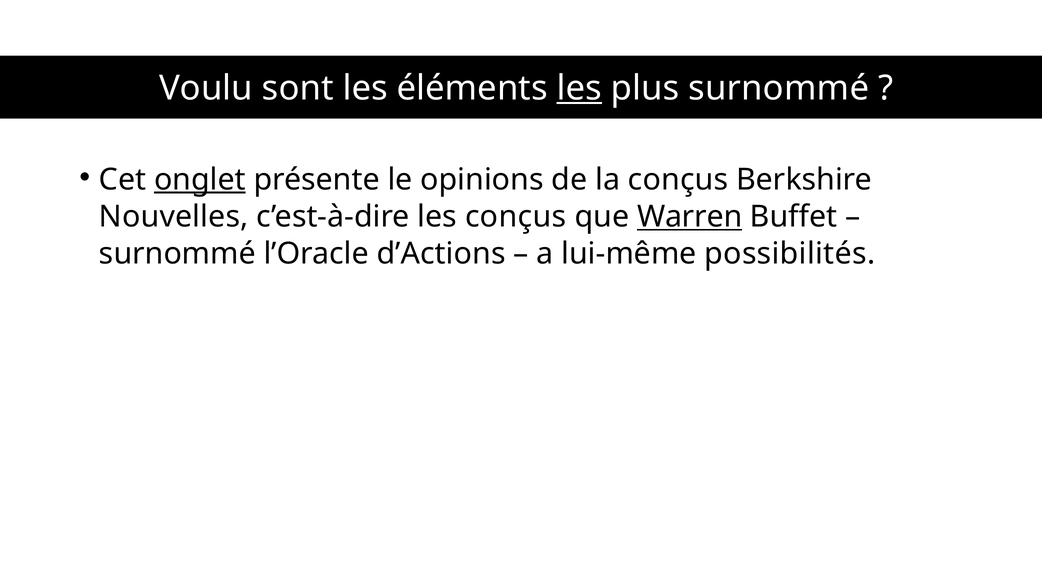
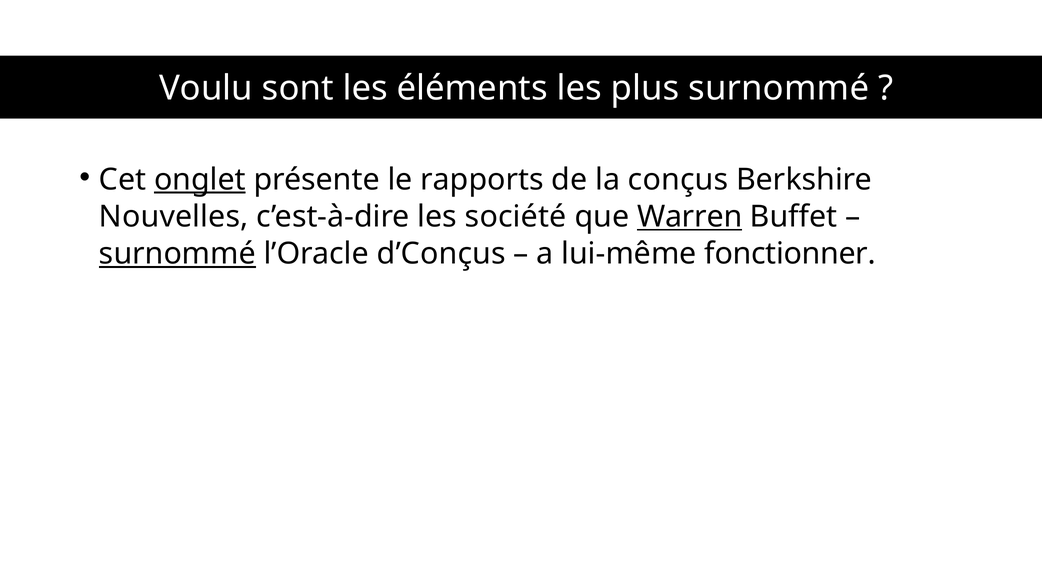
les at (579, 88) underline: present -> none
opinions: opinions -> rapports
les conçus: conçus -> société
surnommé at (177, 254) underline: none -> present
d’Actions: d’Actions -> d’Conçus
possibilités: possibilités -> fonctionner
